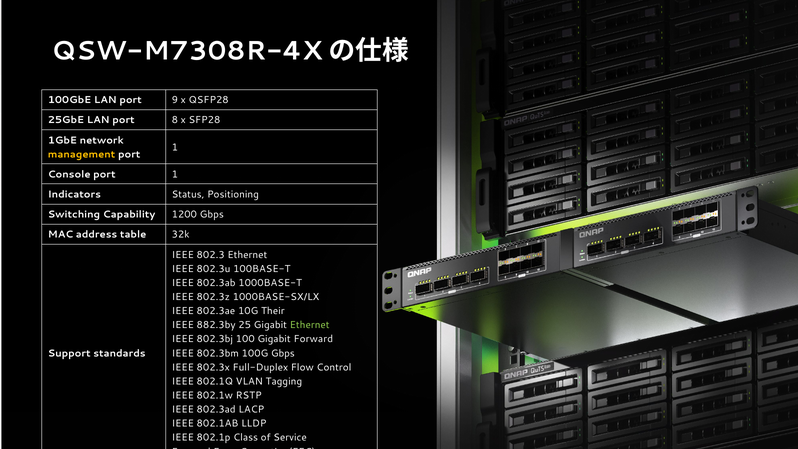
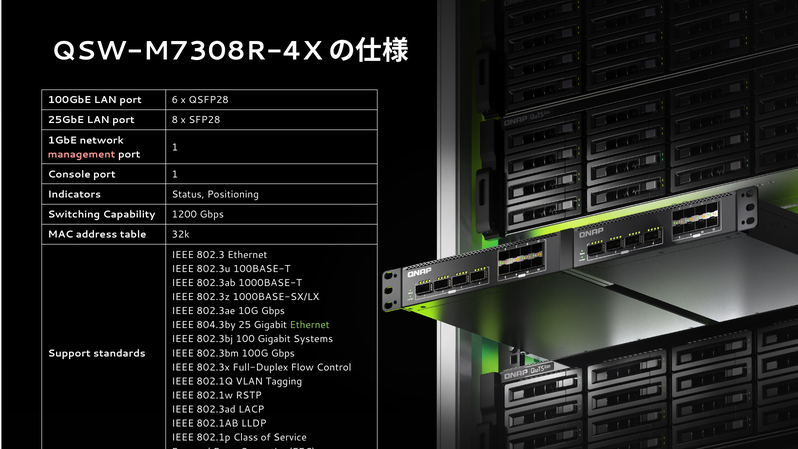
9: 9 -> 6
management colour: yellow -> pink
10G Their: Their -> Gbps
882.3by: 882.3by -> 804.3by
Gigabit Forward: Forward -> Systems
